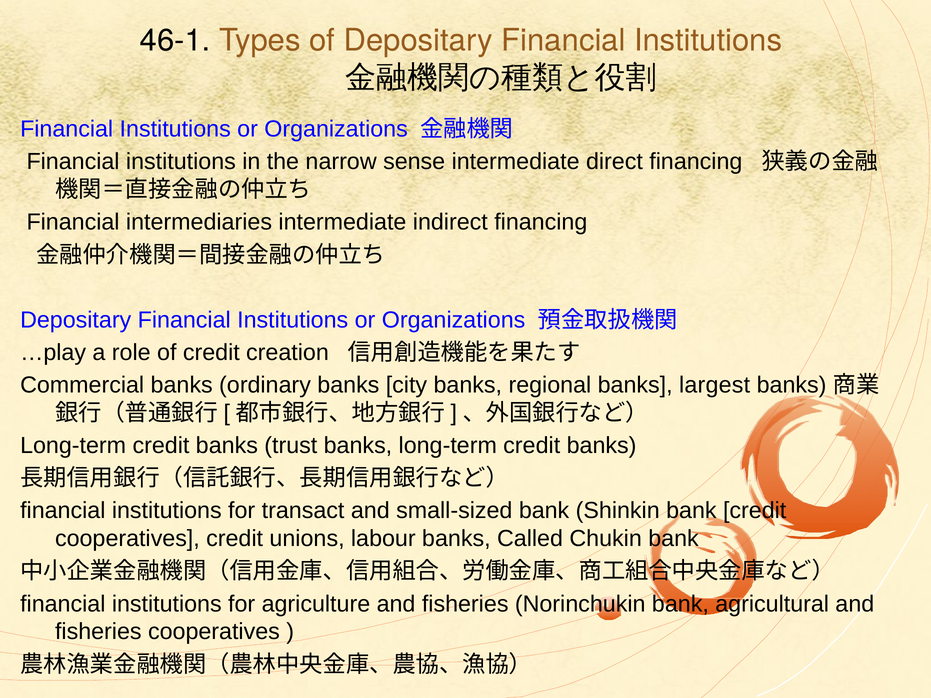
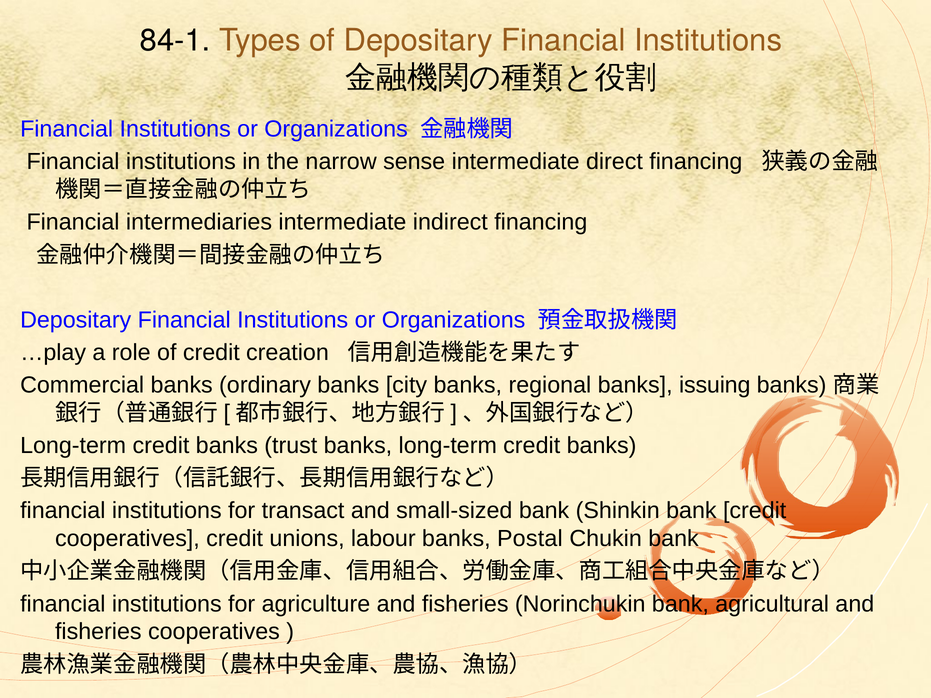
46-1: 46-1 -> 84-1
largest: largest -> issuing
Called: Called -> Postal
